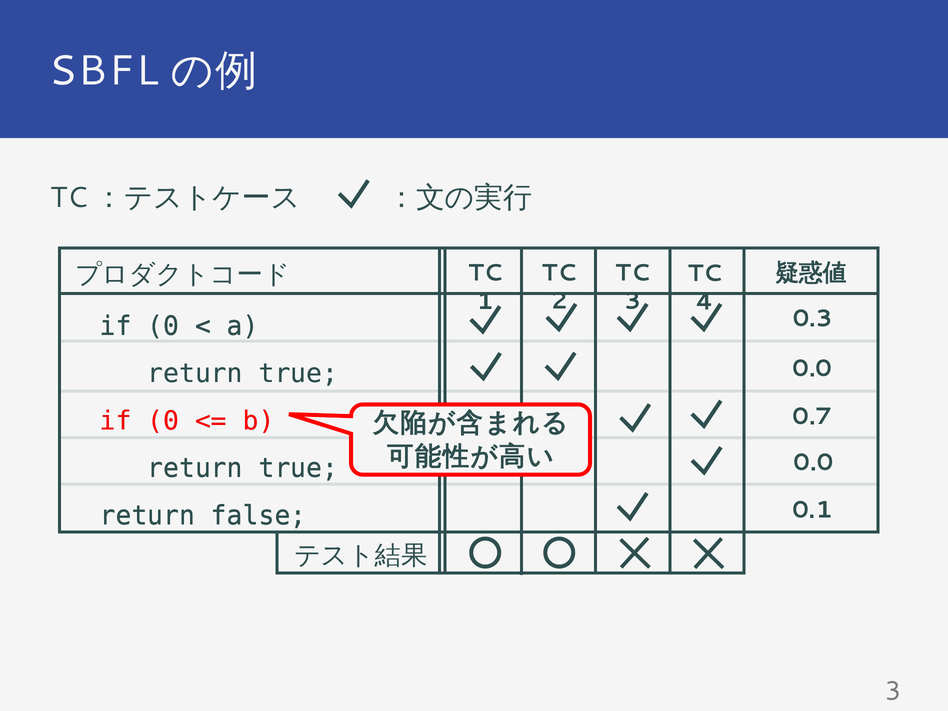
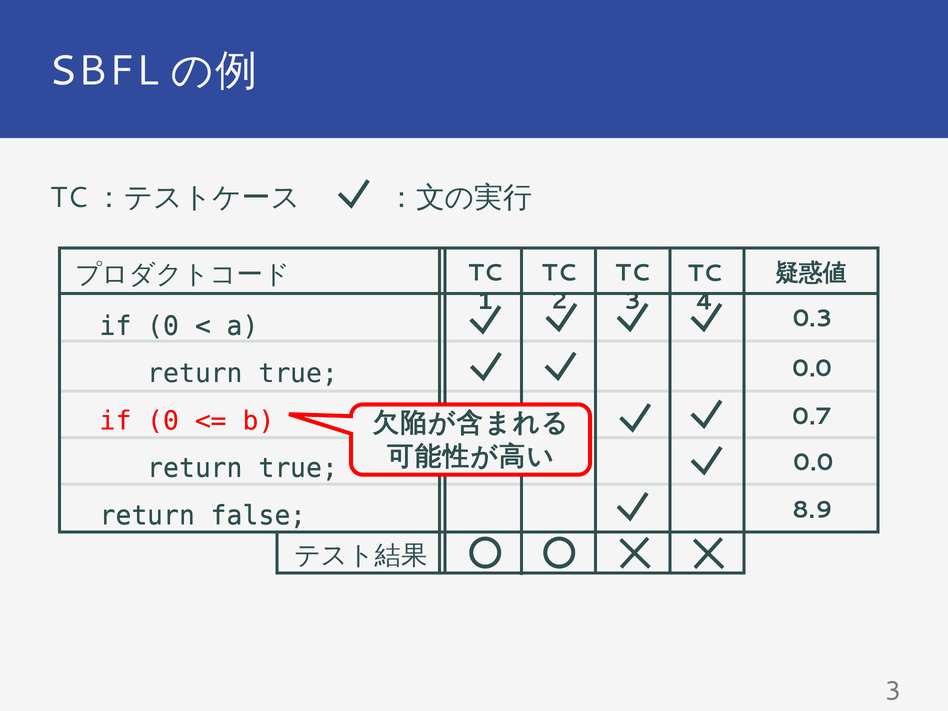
0.1: 0.1 -> 8.9
